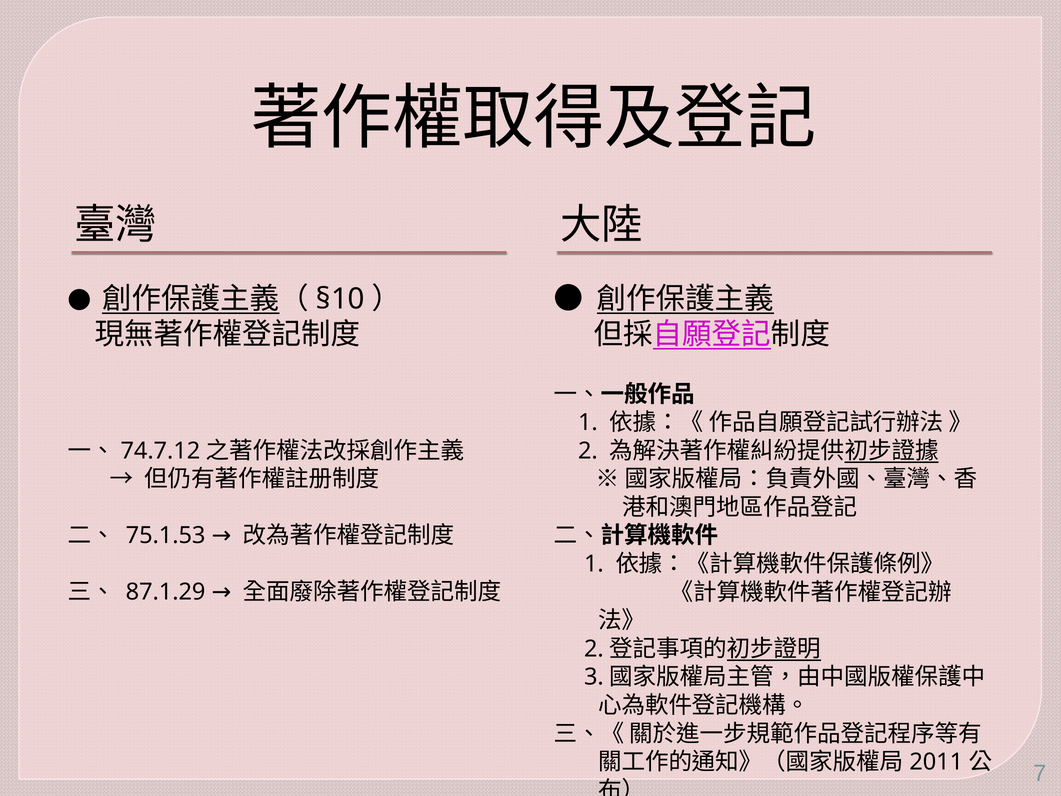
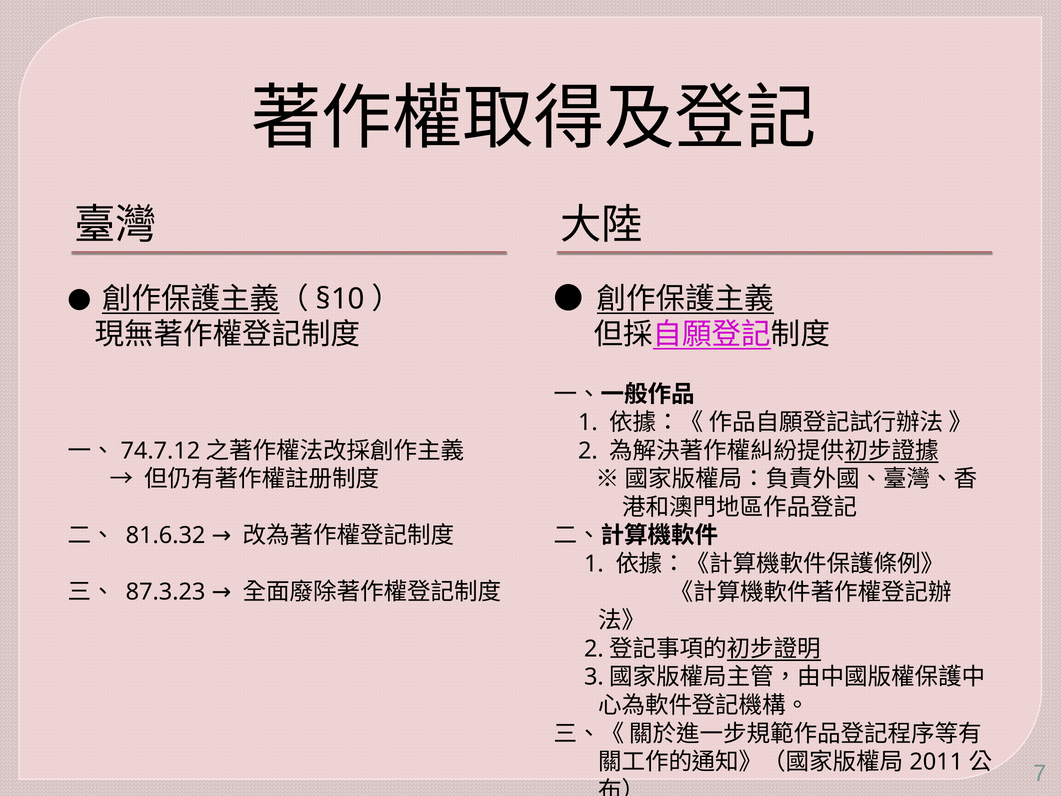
75.1.53: 75.1.53 -> 81.6.32
87.1.29: 87.1.29 -> 87.3.23
